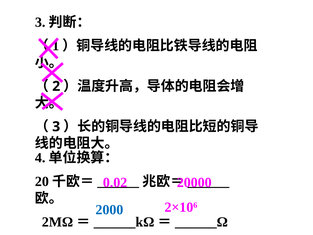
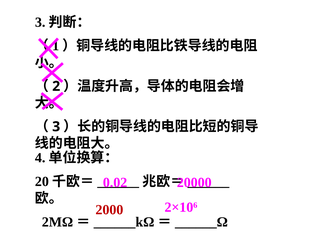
2000 colour: blue -> red
